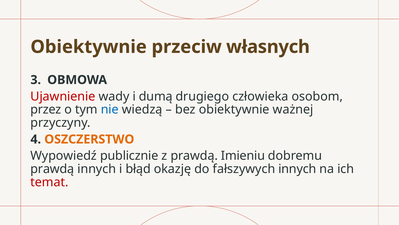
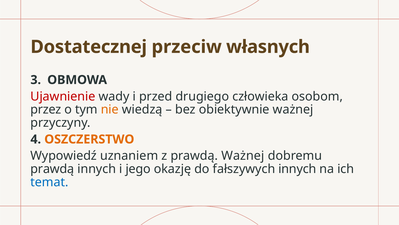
Obiektywnie at (89, 47): Obiektywnie -> Dostatecznej
dumą: dumą -> przed
nie colour: blue -> orange
publicznie: publicznie -> uznaniem
prawdą Imieniu: Imieniu -> Ważnej
błąd: błąd -> jego
temat colour: red -> blue
